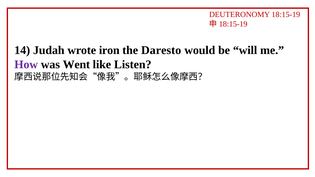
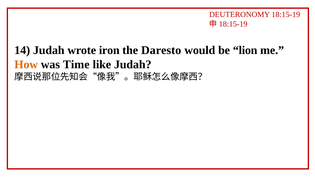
will: will -> lion
How colour: purple -> orange
Went: Went -> Time
like Listen: Listen -> Judah
